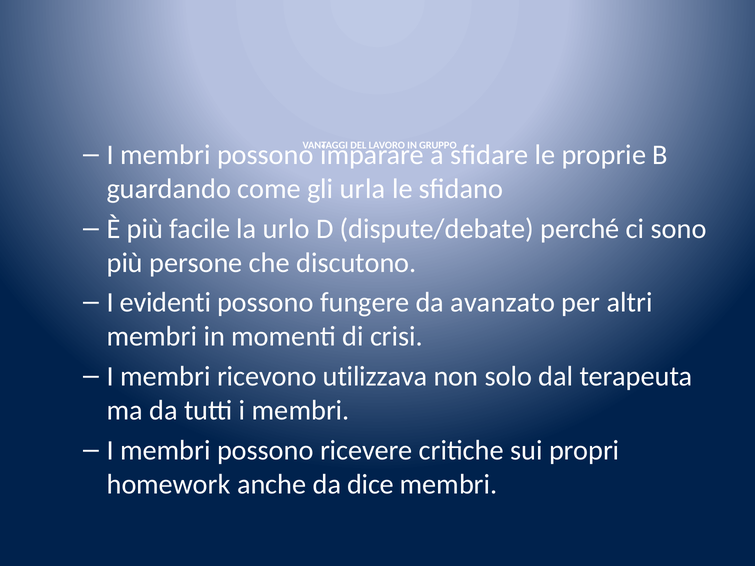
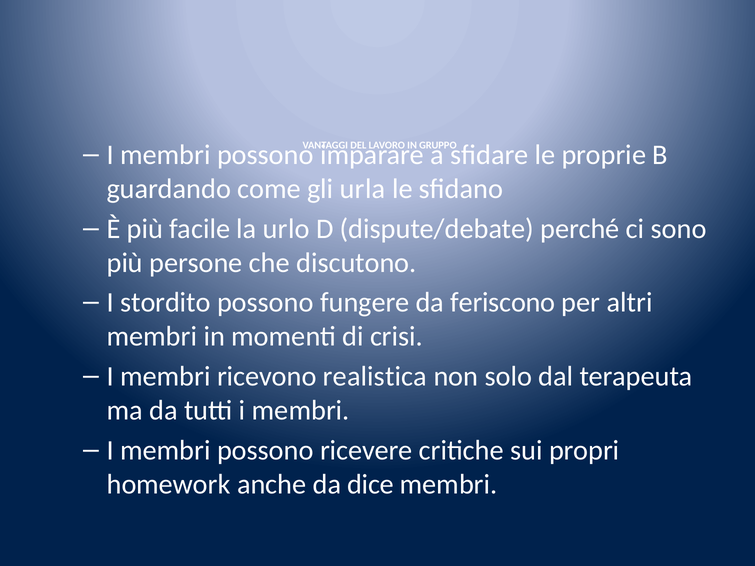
evidenti: evidenti -> stordito
avanzato: avanzato -> feriscono
utilizzava: utilizzava -> realistica
